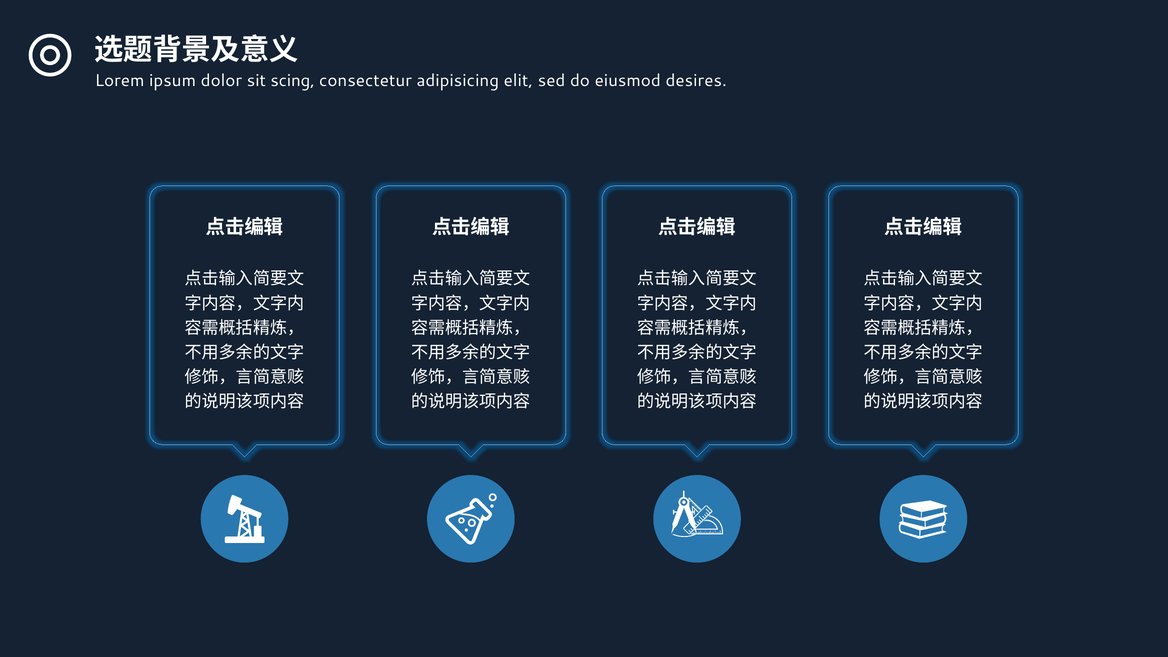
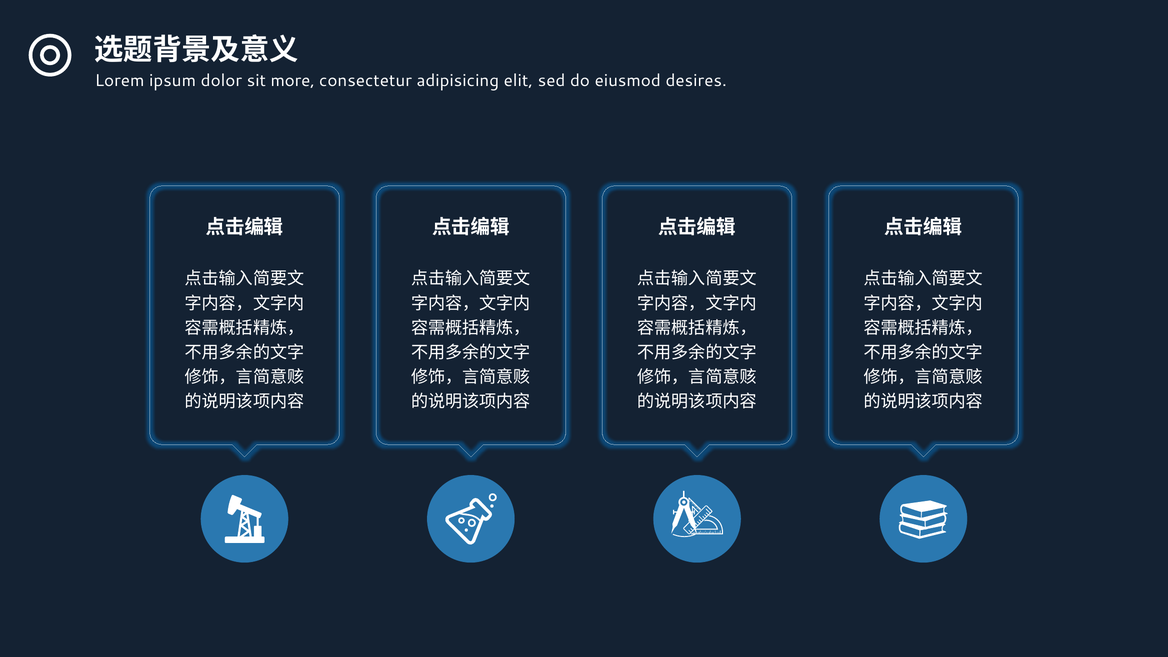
scing: scing -> more
